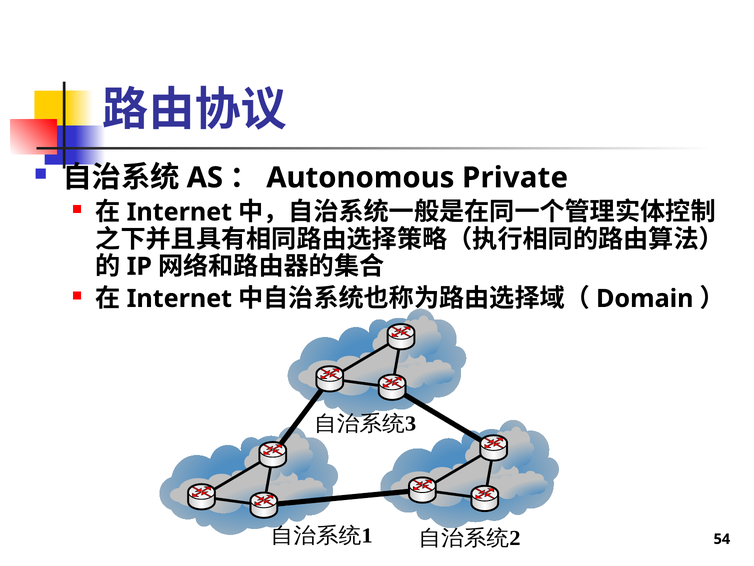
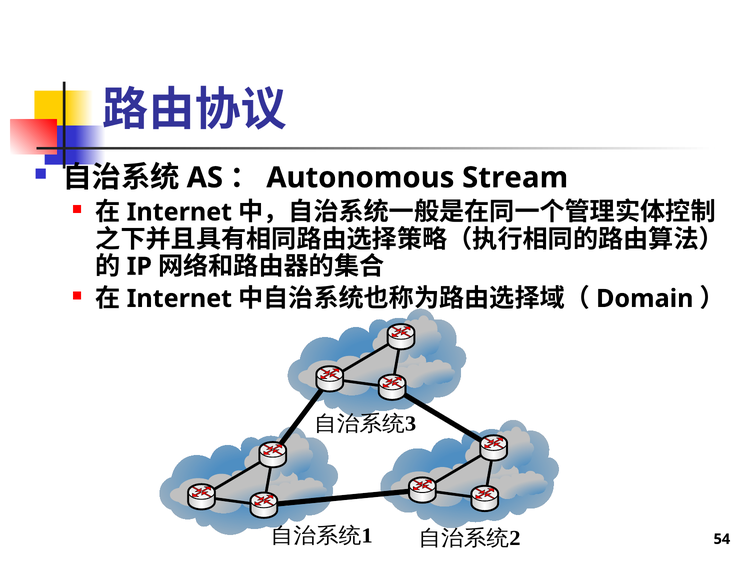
Private: Private -> Stream
